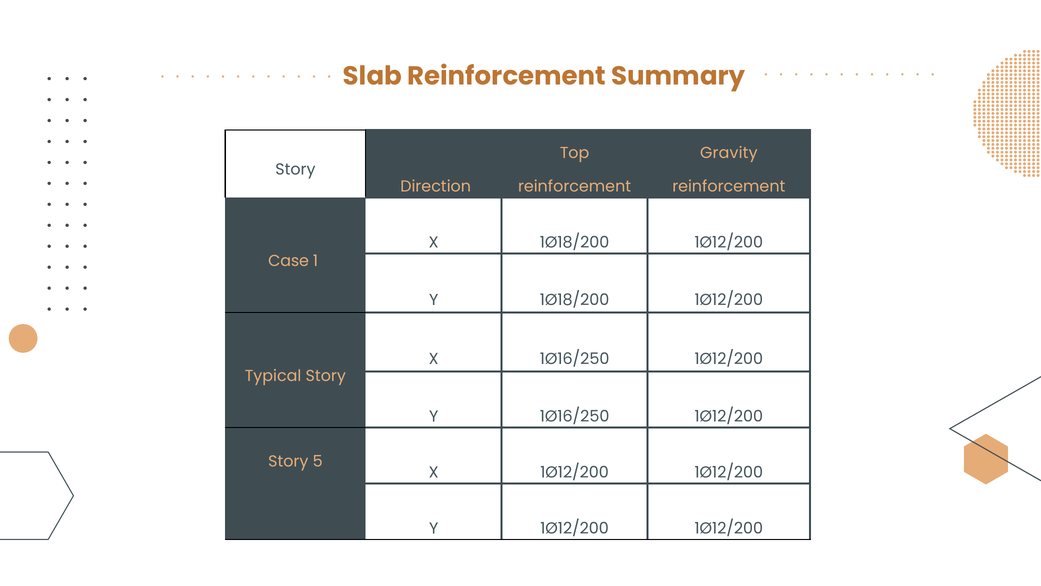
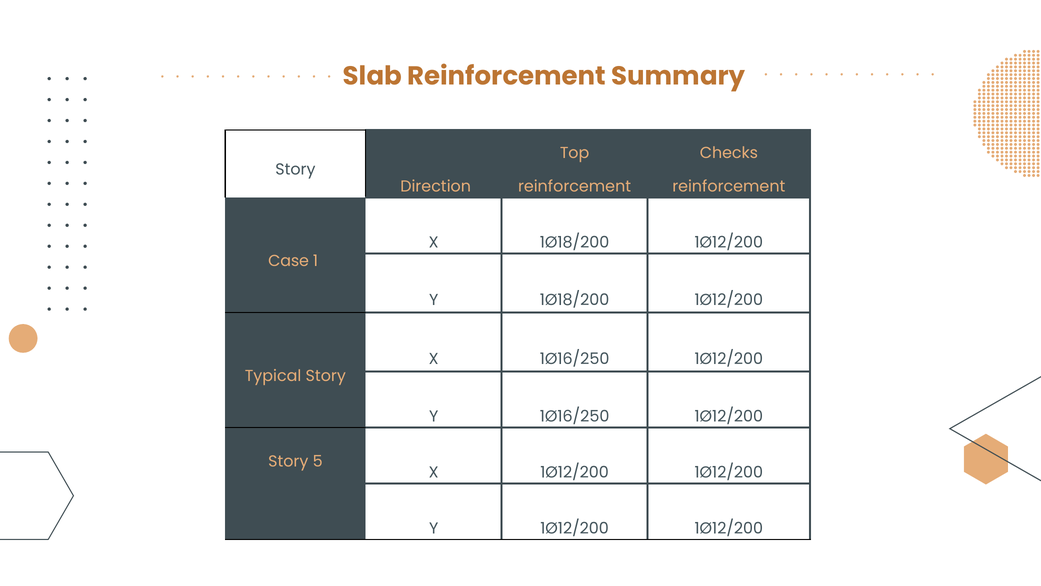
Gravity: Gravity -> Checks
